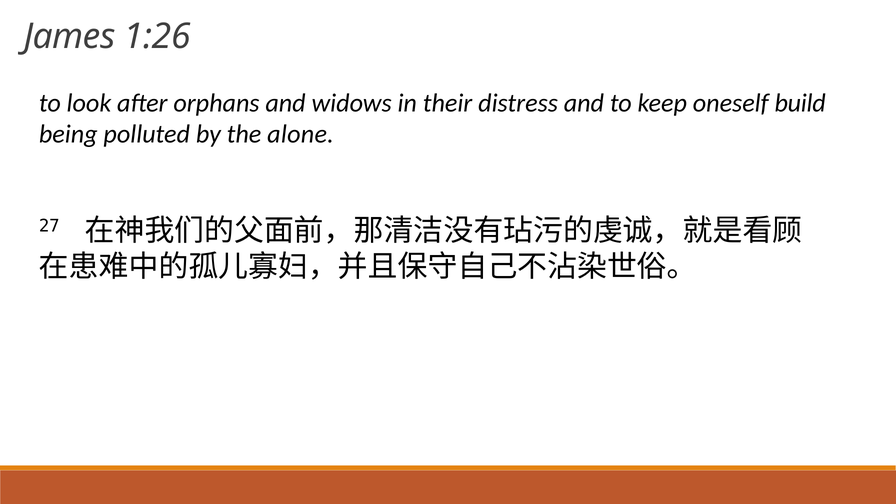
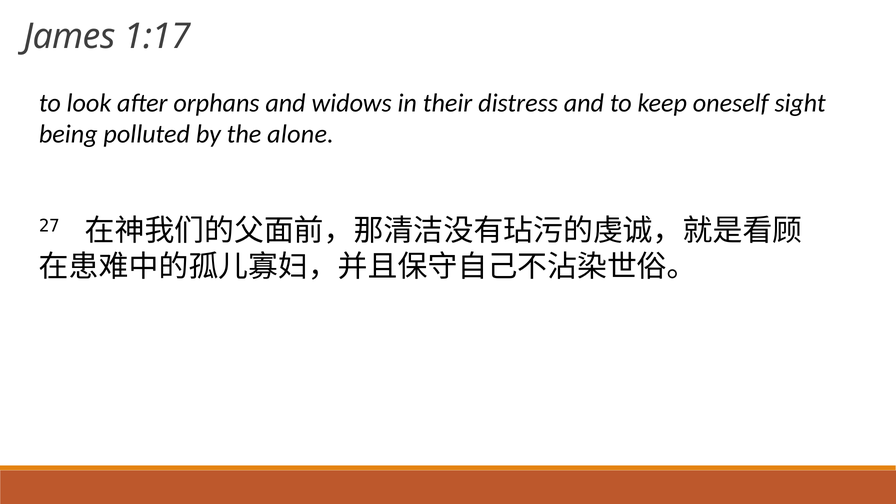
1:26: 1:26 -> 1:17
build: build -> sight
